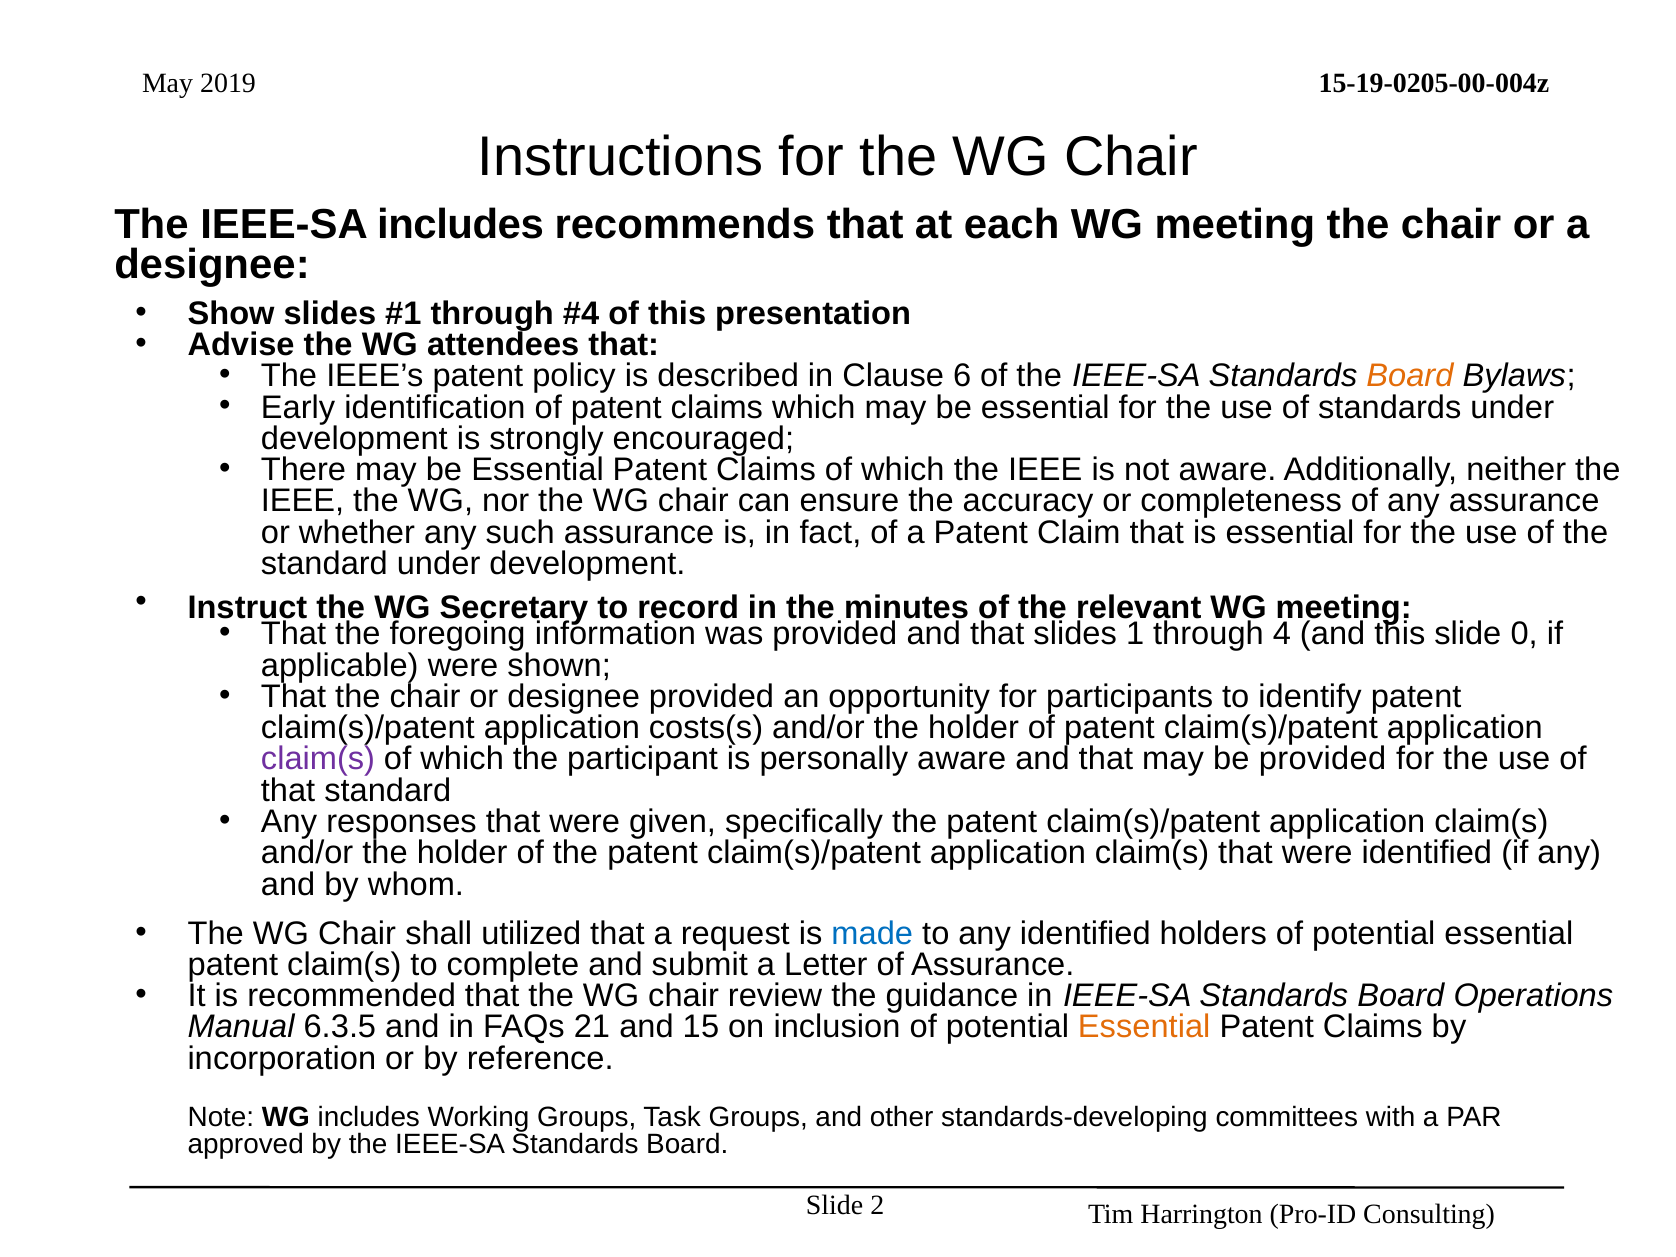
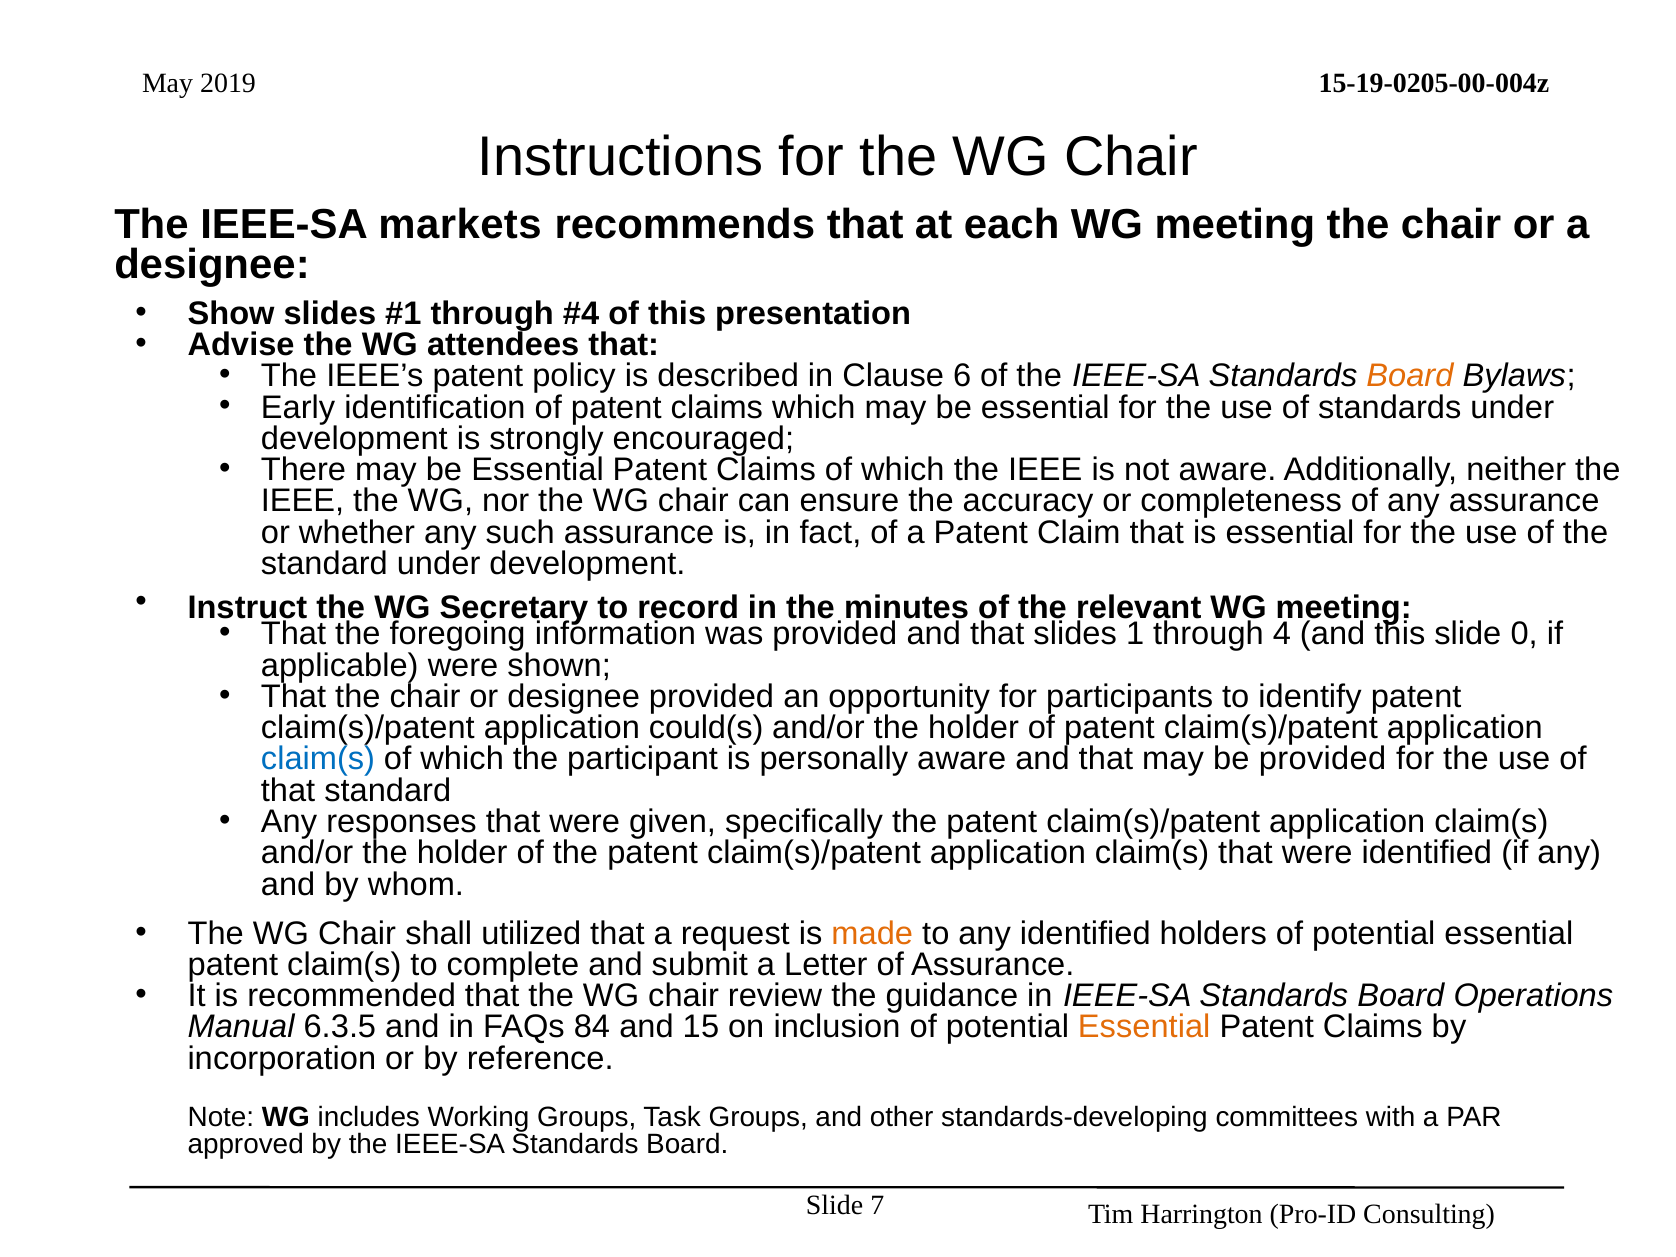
IEEE-SA includes: includes -> markets
costs(s: costs(s -> could(s
claim(s at (318, 759) colour: purple -> blue
made colour: blue -> orange
21: 21 -> 84
2: 2 -> 7
